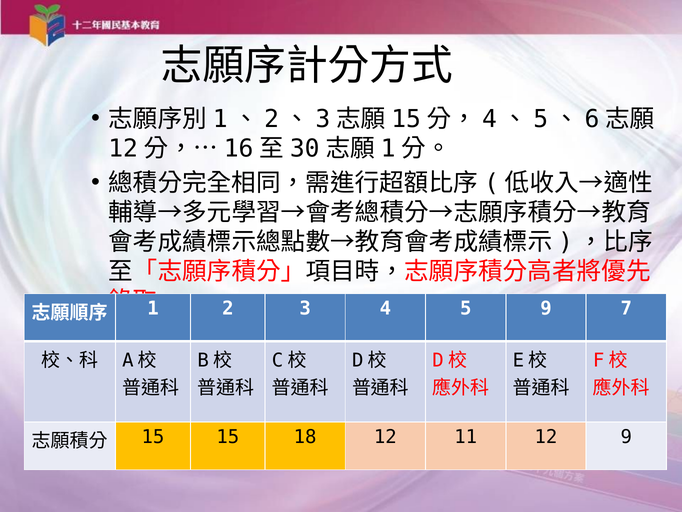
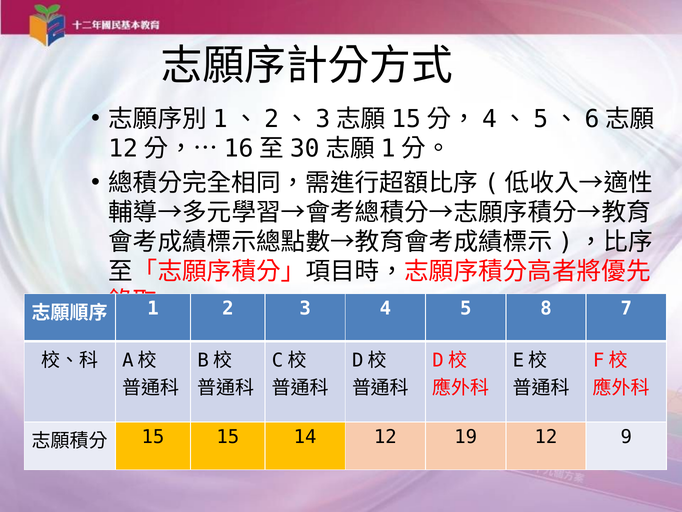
5 9: 9 -> 8
18: 18 -> 14
11: 11 -> 19
